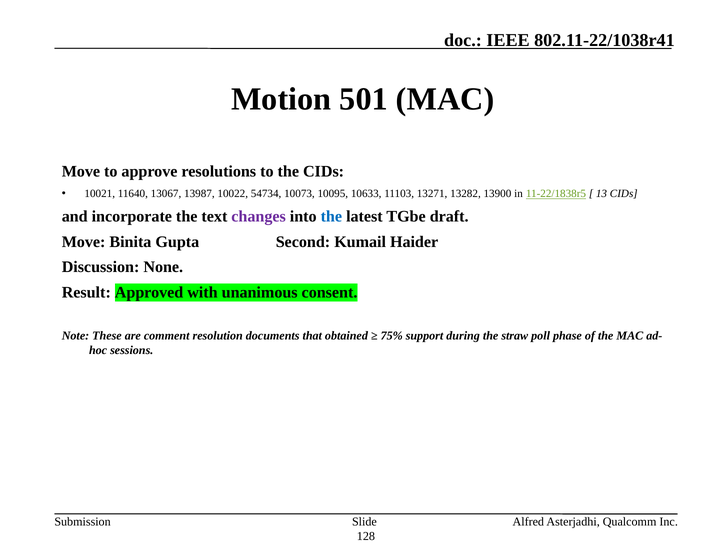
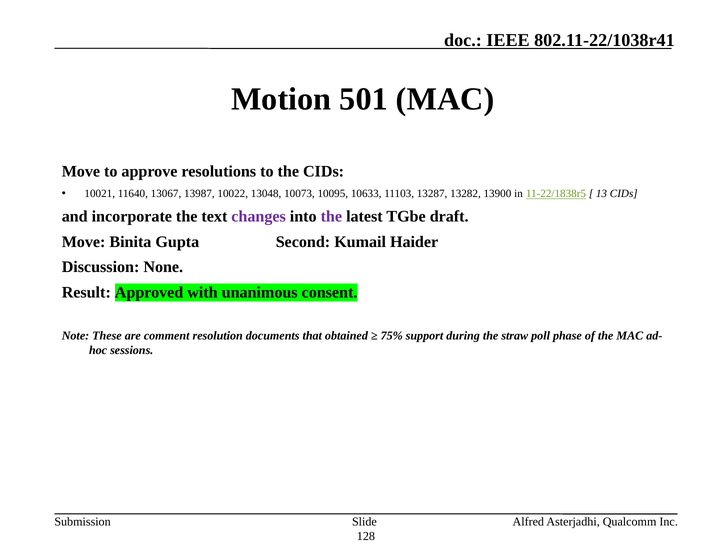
54734: 54734 -> 13048
13271: 13271 -> 13287
the at (331, 217) colour: blue -> purple
